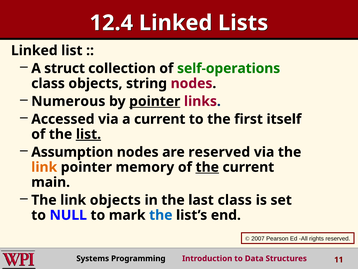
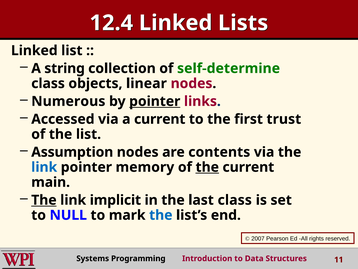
struct: struct -> string
self-operations: self-operations -> self-determine
string: string -> linear
itself: itself -> trust
list at (88, 134) underline: present -> none
are reserved: reserved -> contents
link at (44, 167) colour: orange -> blue
The at (44, 200) underline: none -> present
link objects: objects -> implicit
